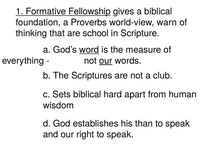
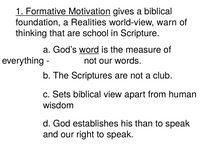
Fellowship: Fellowship -> Motivation
Proverbs: Proverbs -> Realities
our at (106, 61) underline: present -> none
hard: hard -> view
